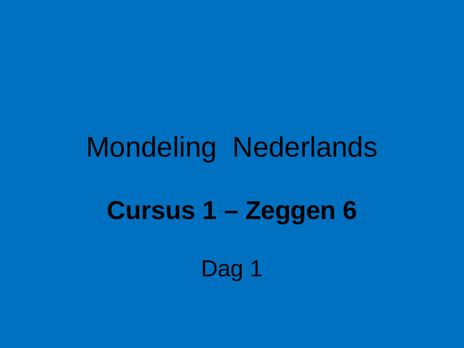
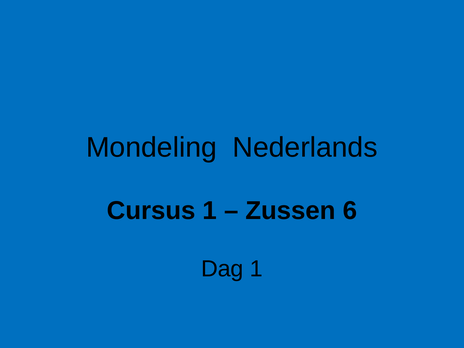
Zeggen: Zeggen -> Zussen
